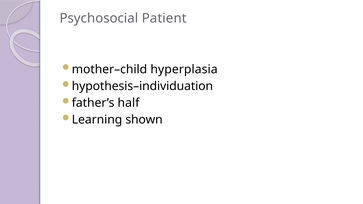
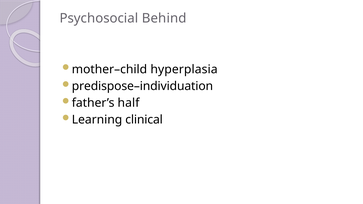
Patient: Patient -> Behind
hypothesis–individuation: hypothesis–individuation -> predispose–individuation
shown: shown -> clinical
